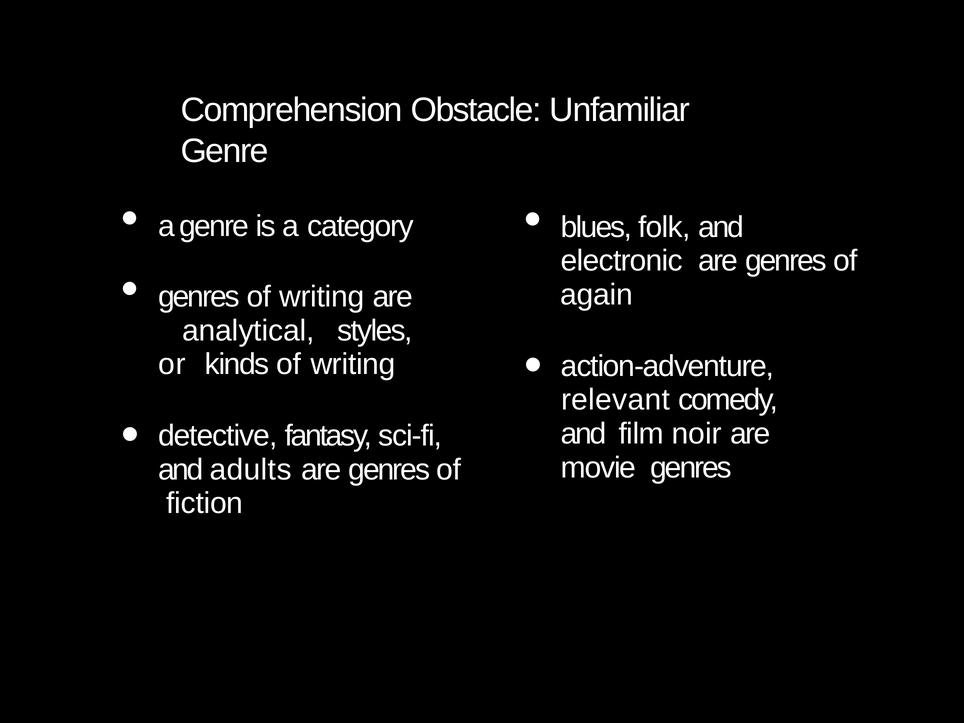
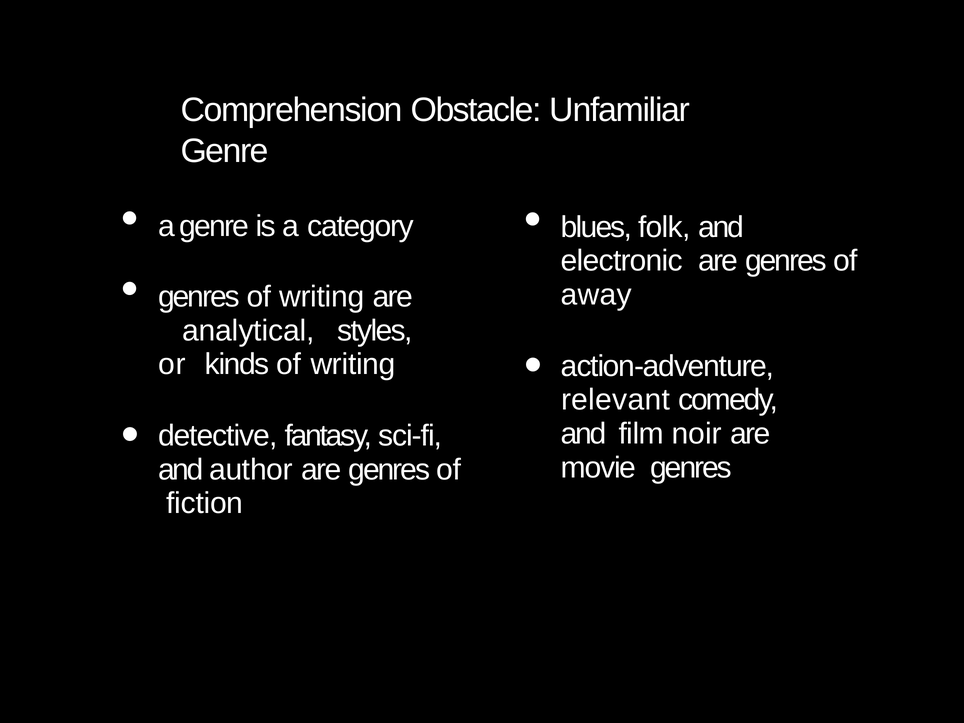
again: again -> away
adults: adults -> author
